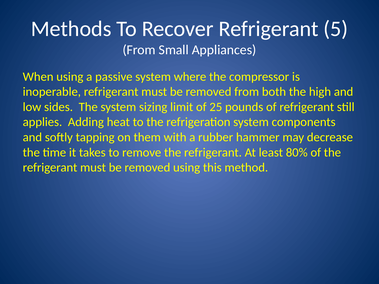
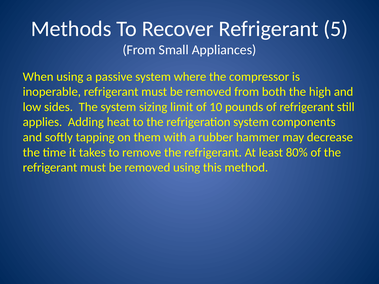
25: 25 -> 10
